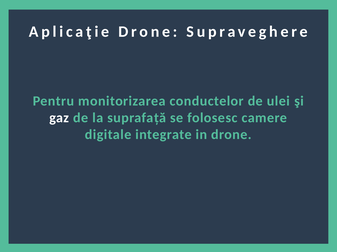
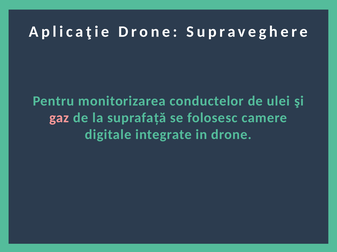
gaz colour: white -> pink
